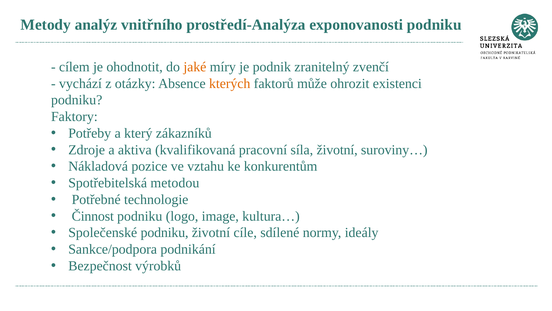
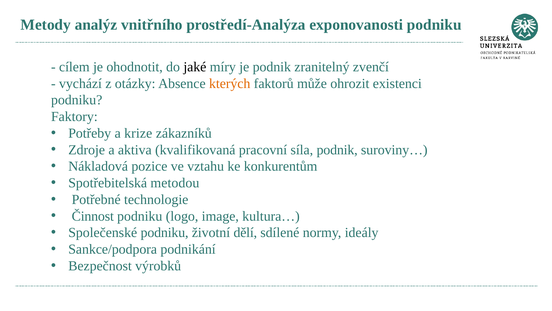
jaké colour: orange -> black
který: který -> krize
síla životní: životní -> podnik
cíle: cíle -> dělí
